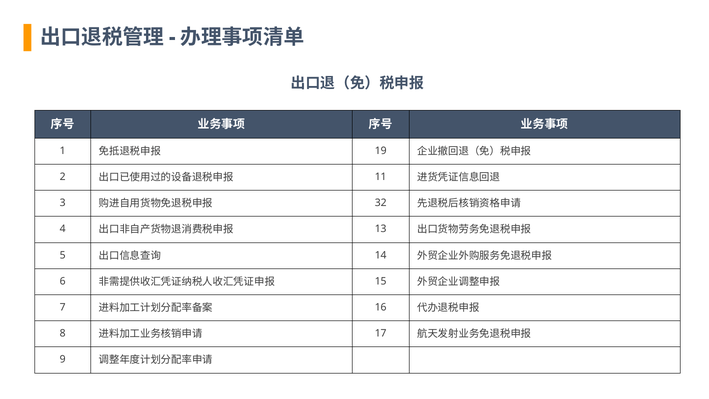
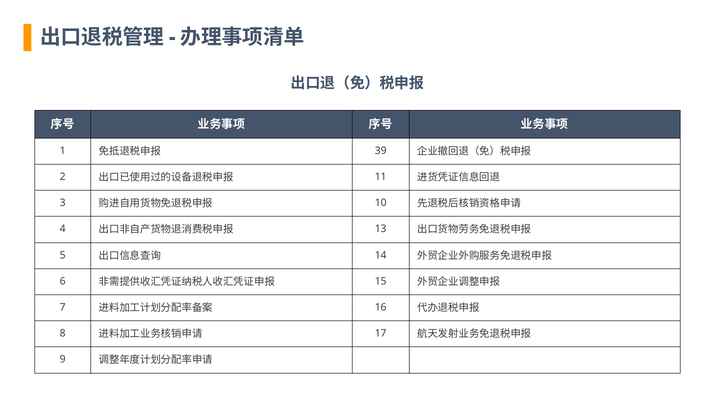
19: 19 -> 39
32: 32 -> 10
